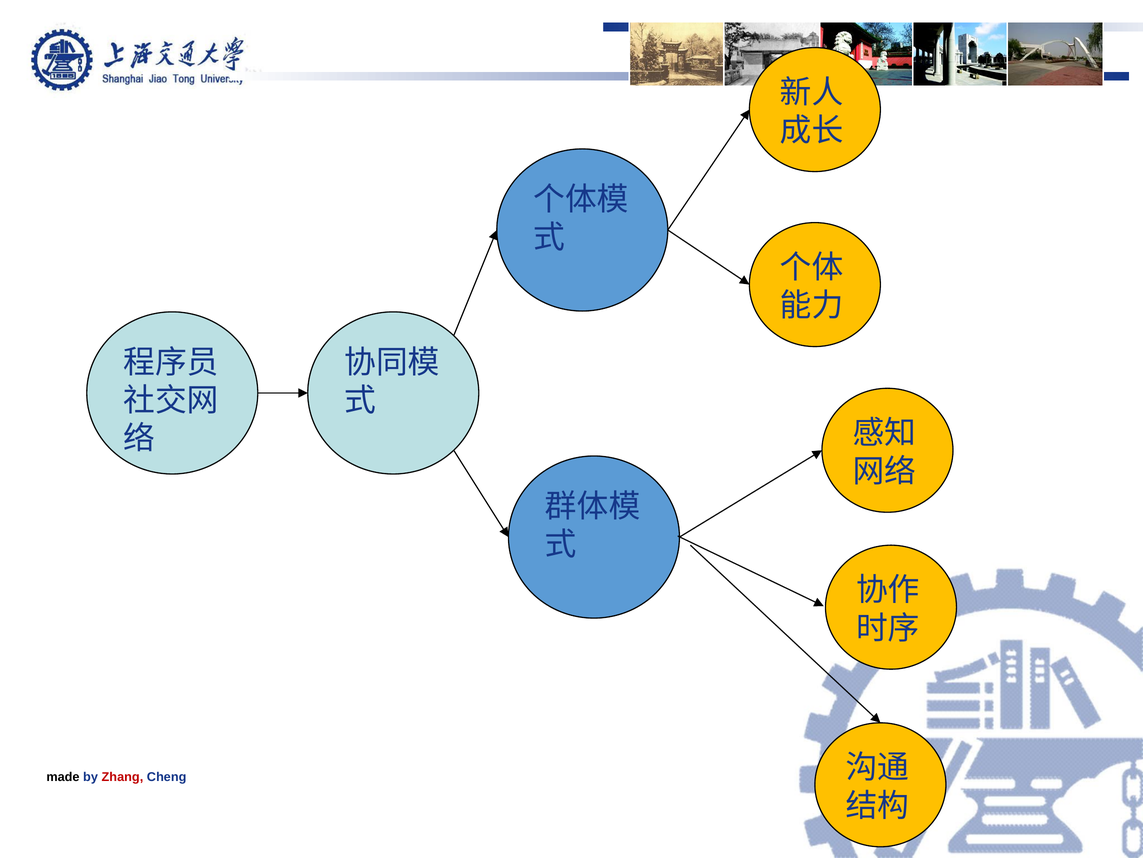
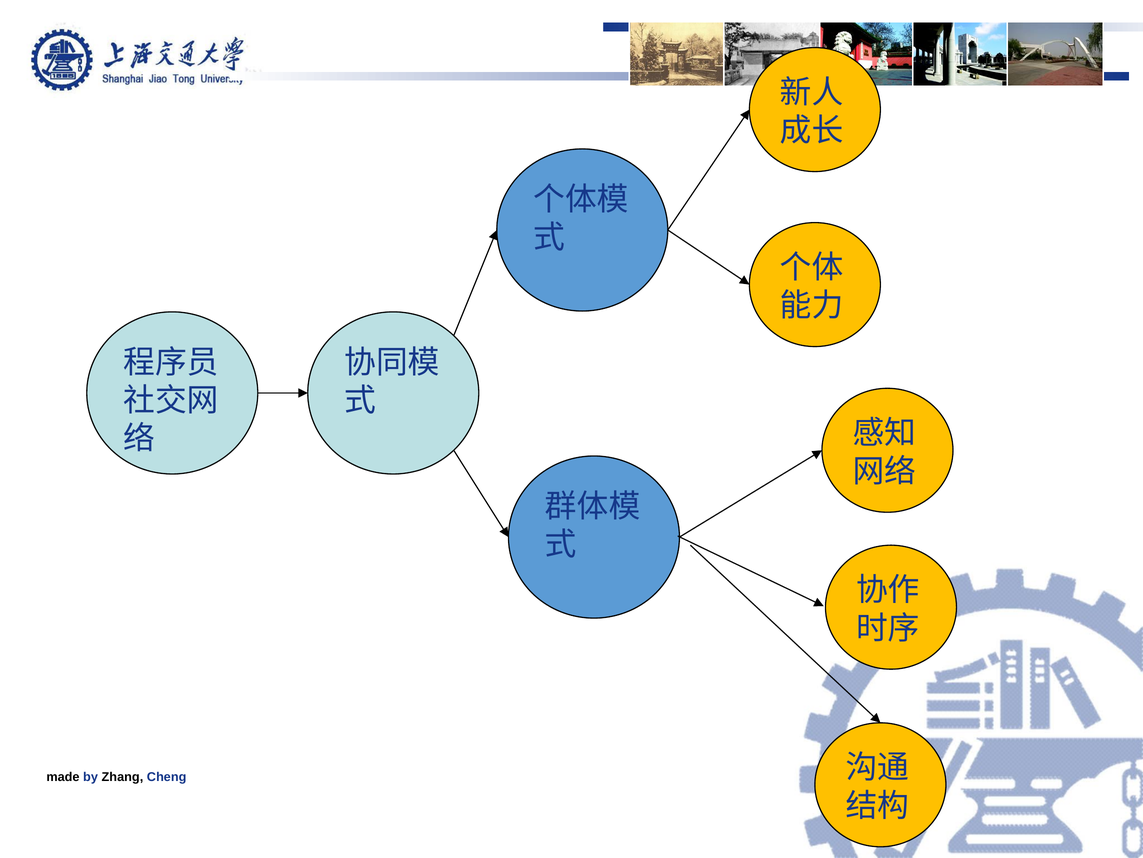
Zhang colour: red -> black
